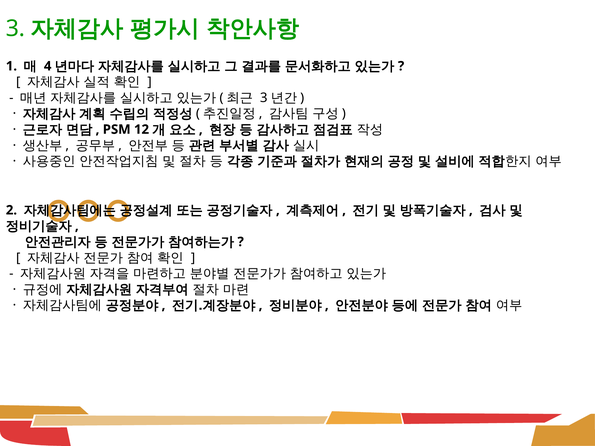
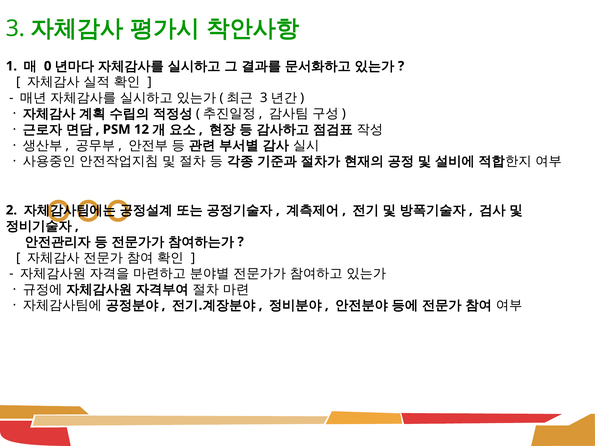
4: 4 -> 0
